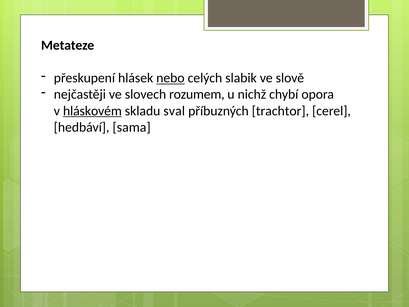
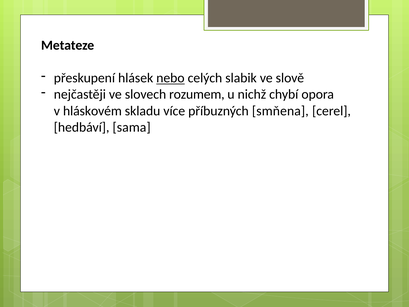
hláskovém underline: present -> none
sval: sval -> více
trachtor: trachtor -> smňena
